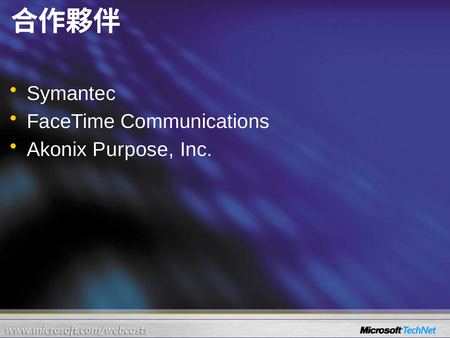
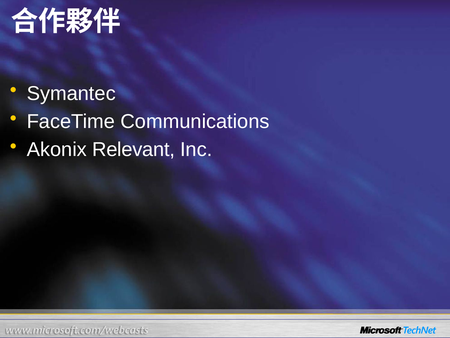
Purpose: Purpose -> Relevant
